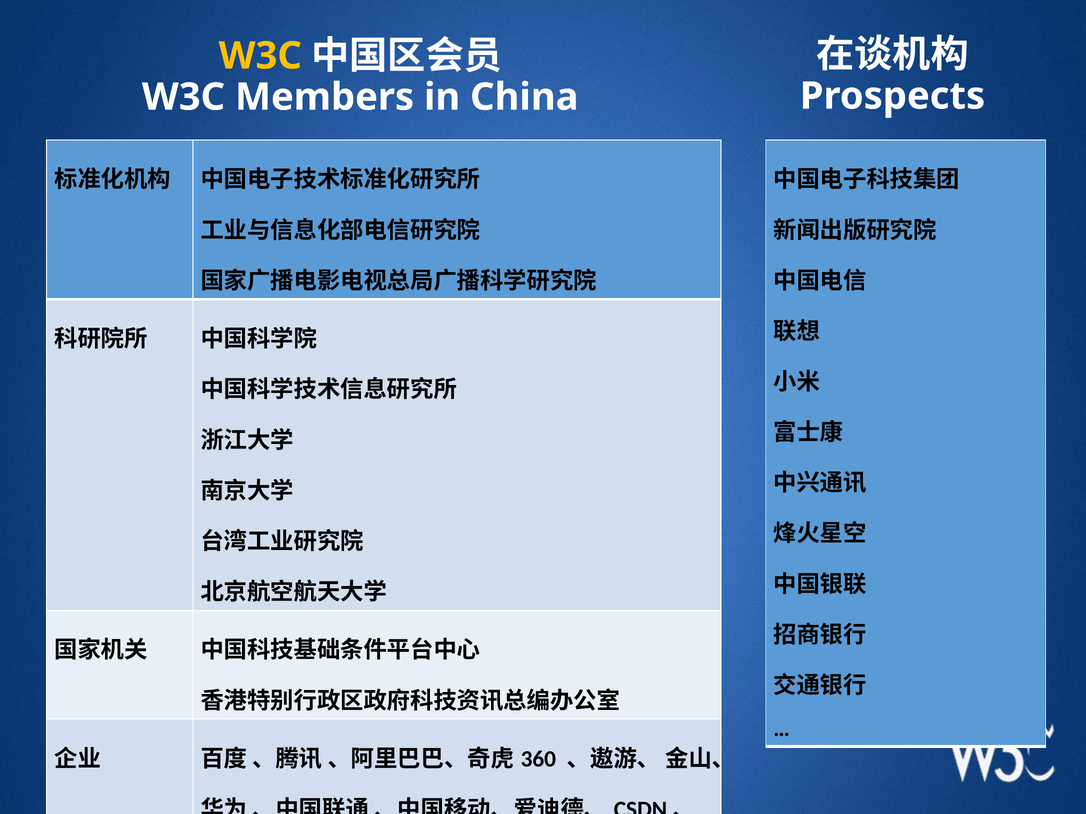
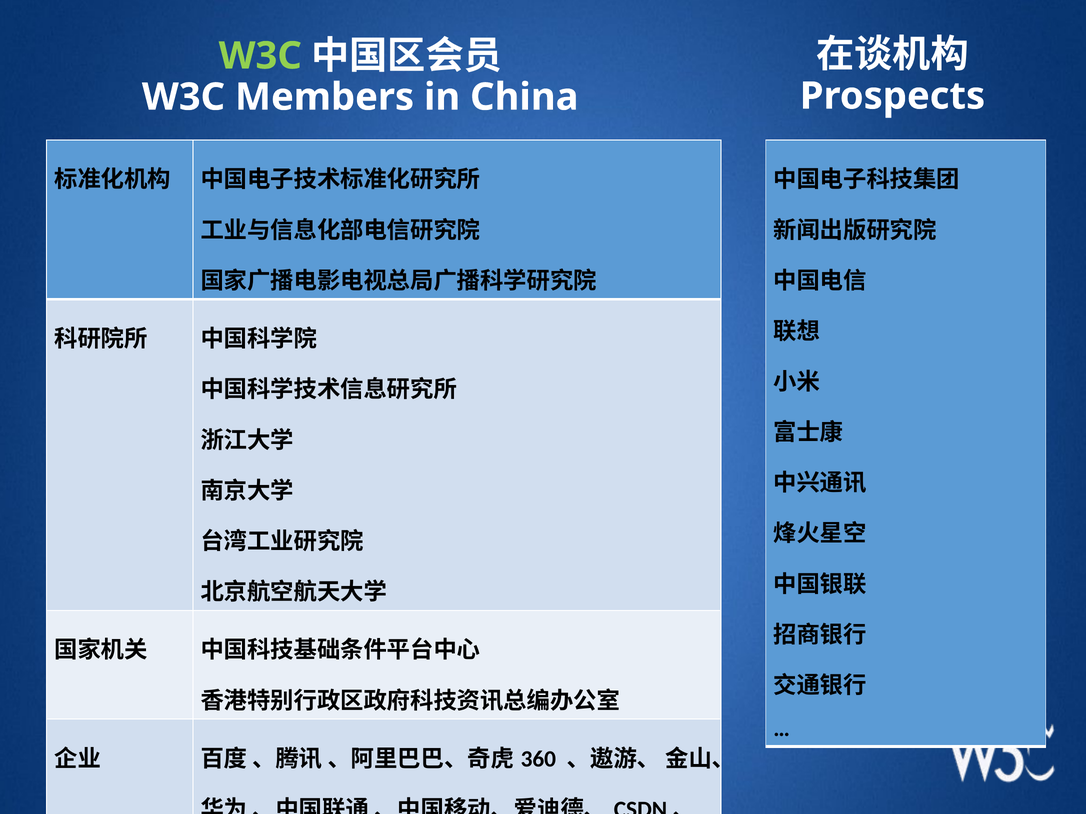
W3C at (260, 56) colour: yellow -> light green
